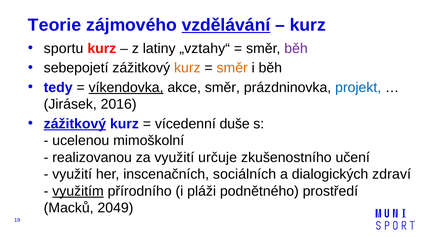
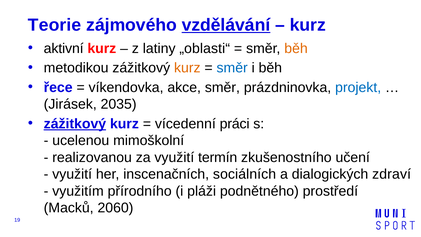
sportu: sportu -> aktivní
„vztahy“: „vztahy“ -> „oblasti“
běh at (296, 48) colour: purple -> orange
sebepojetí: sebepojetí -> metodikou
směr at (232, 68) colour: orange -> blue
tedy: tedy -> řece
víkendovka underline: present -> none
2016: 2016 -> 2035
duše: duše -> práci
určuje: určuje -> termín
využitím underline: present -> none
2049: 2049 -> 2060
